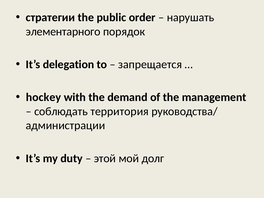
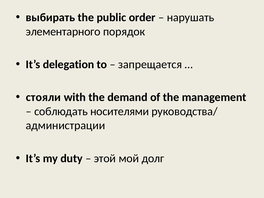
стратегии: стратегии -> выбирать
hockey: hockey -> стояли
территория: территория -> носителями
